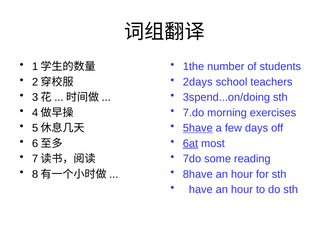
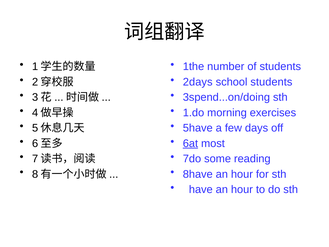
school teachers: teachers -> students
7.do: 7.do -> 1.do
5have underline: present -> none
